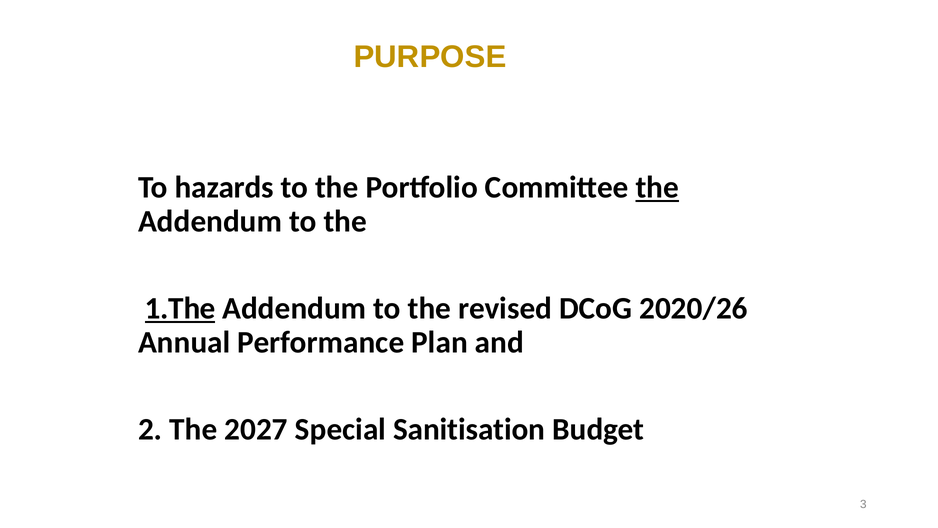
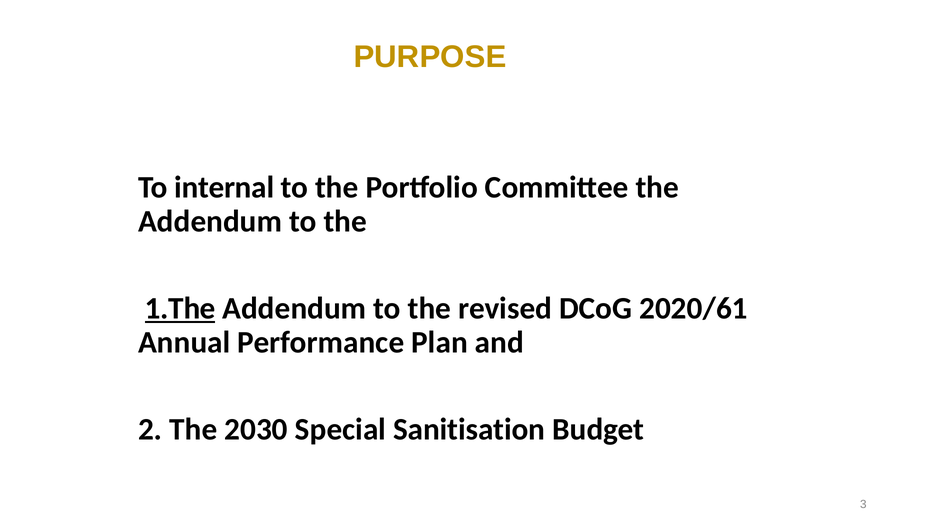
hazards: hazards -> internal
the at (657, 187) underline: present -> none
2020/26: 2020/26 -> 2020/61
2027: 2027 -> 2030
